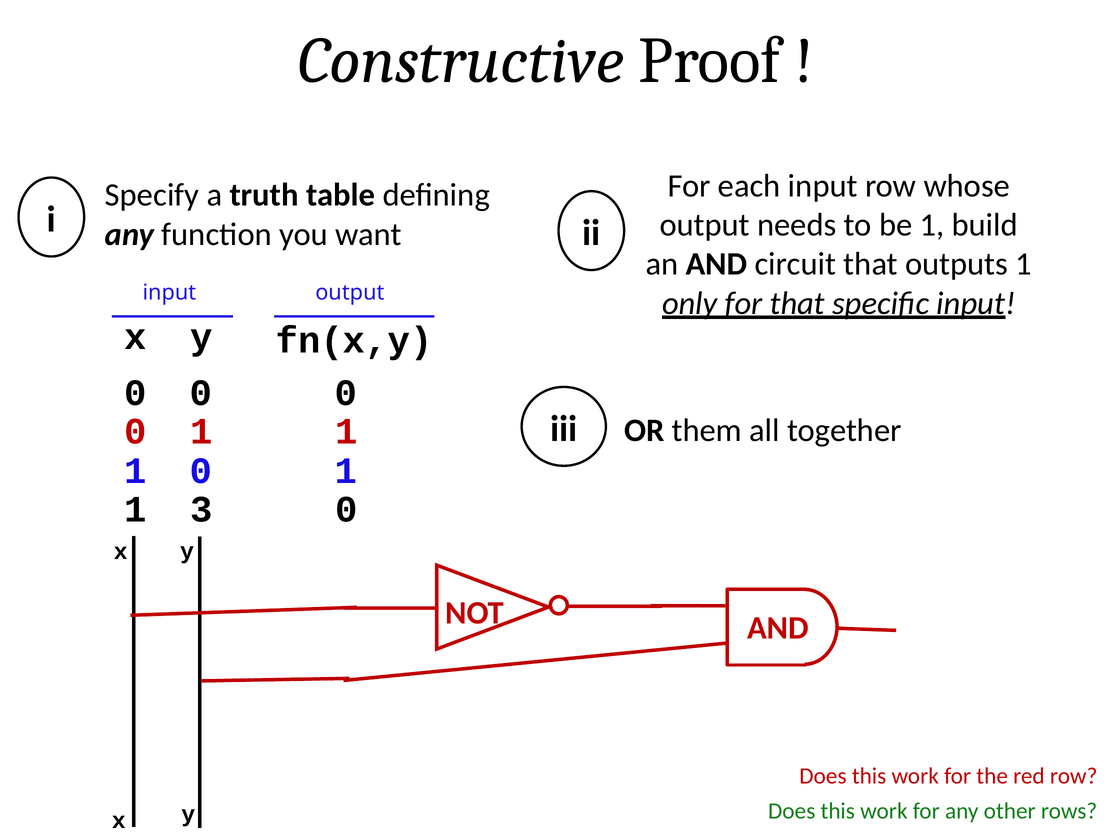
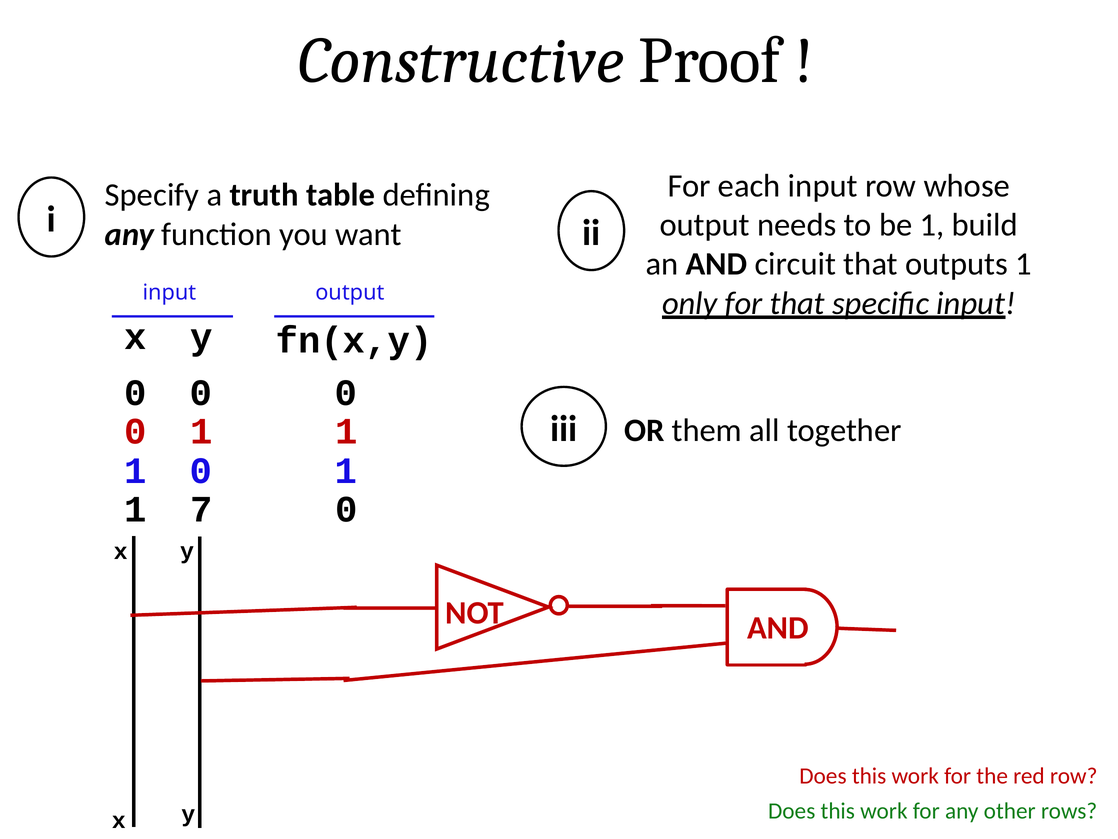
3: 3 -> 7
